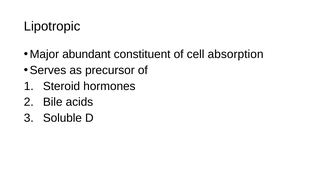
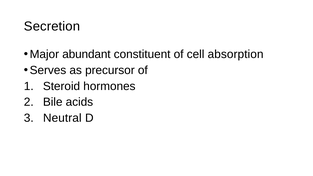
Lipotropic: Lipotropic -> Secretion
Soluble: Soluble -> Neutral
